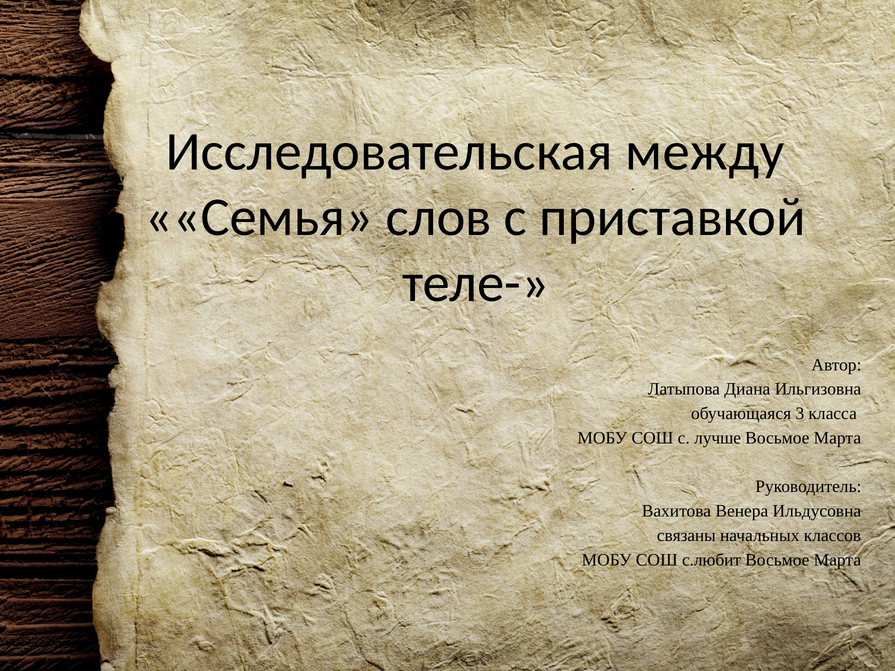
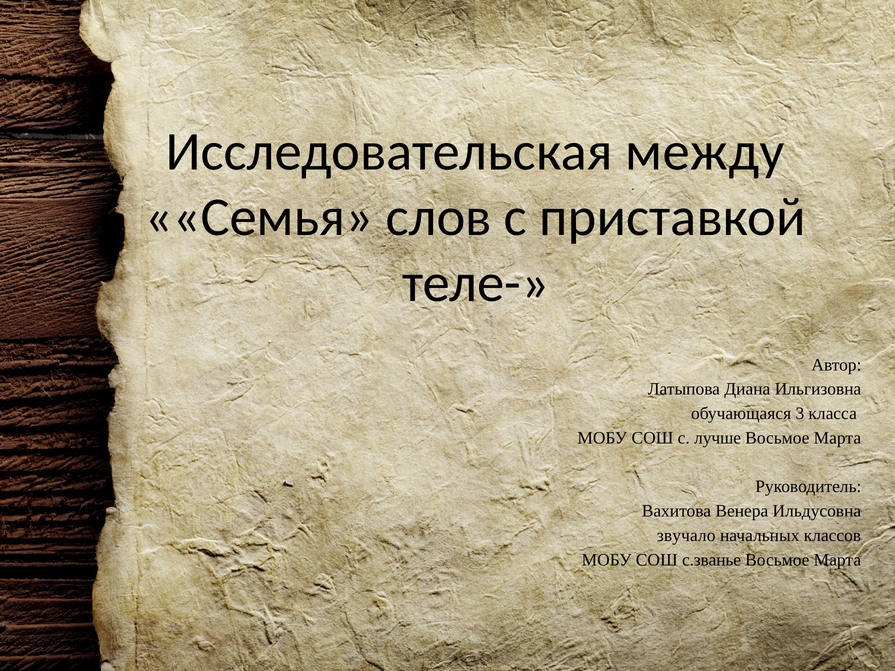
связаны: связаны -> звучало
с.любит: с.любит -> с.званье
